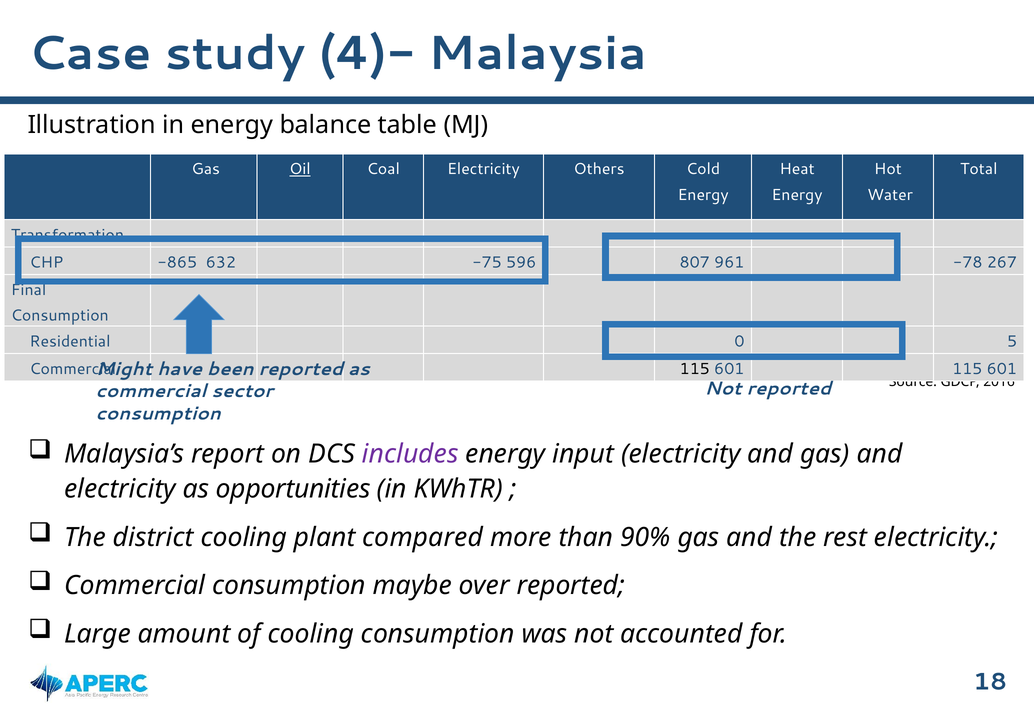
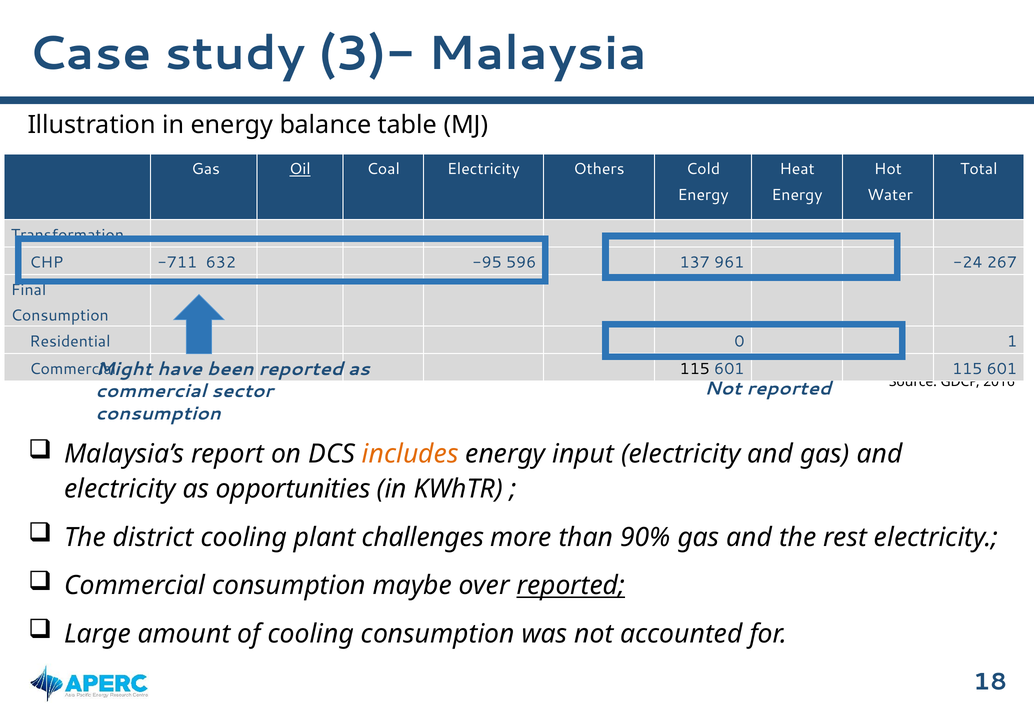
4)-: 4)- -> 3)-
-865: -865 -> -711
-75: -75 -> -95
807: 807 -> 137
-78: -78 -> -24
5: 5 -> 1
includes colour: purple -> orange
compared: compared -> challenges
reported at (571, 586) underline: none -> present
